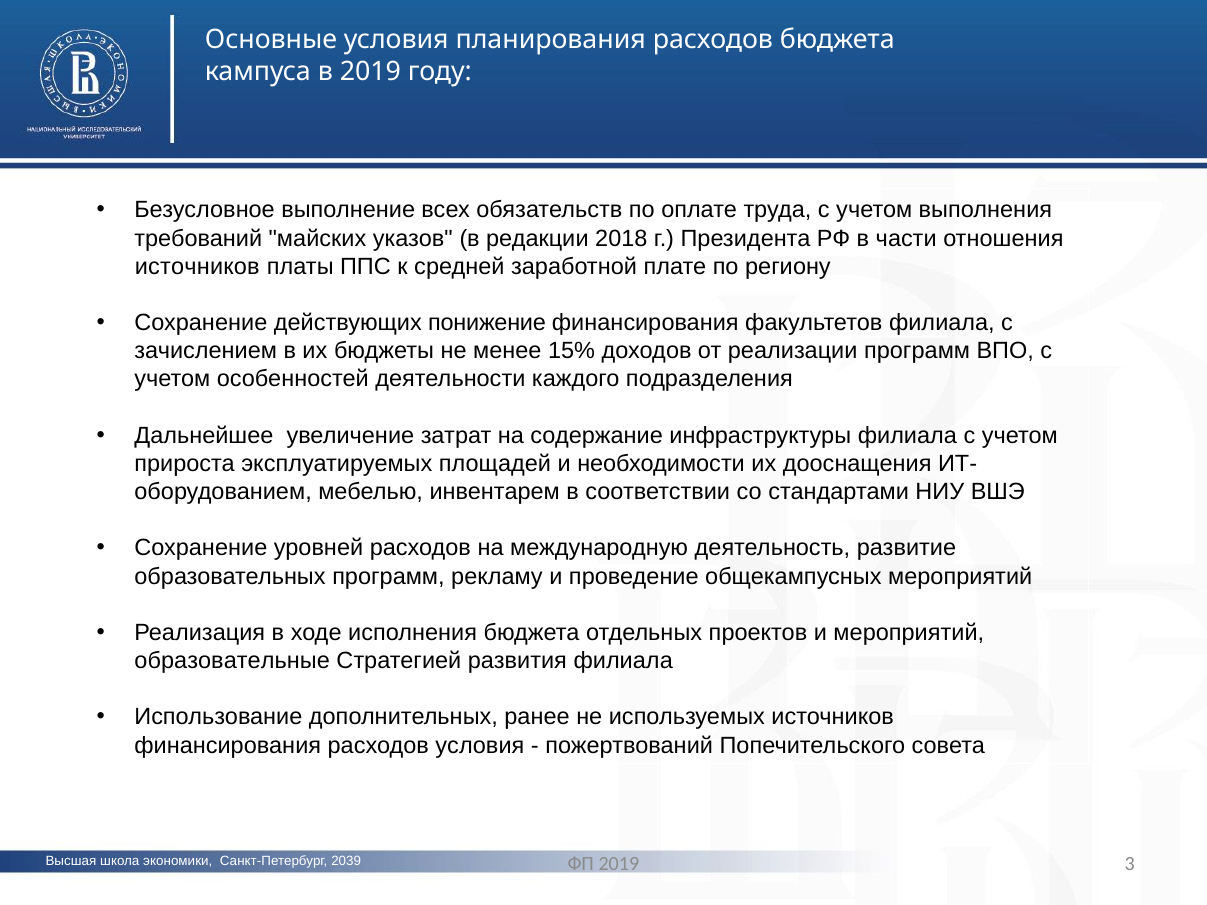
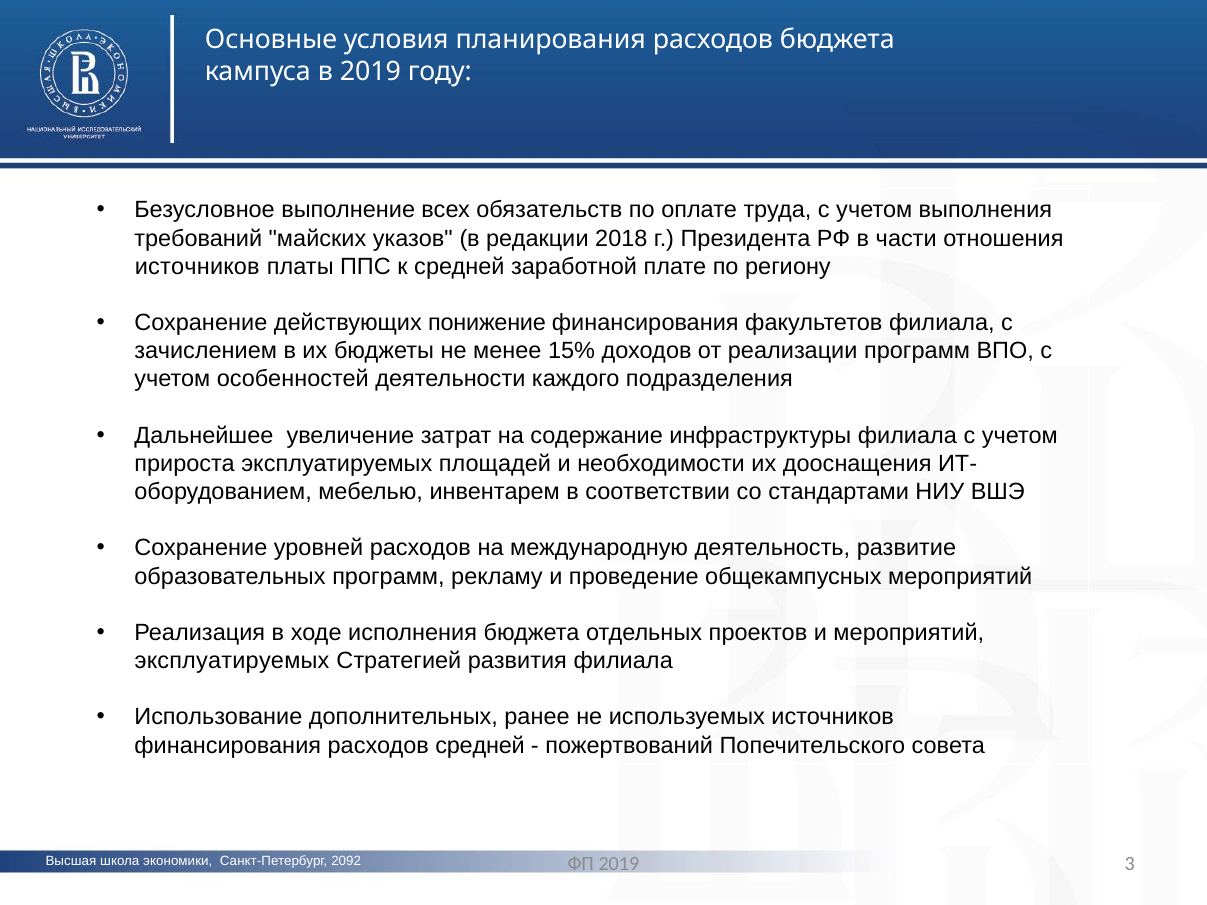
образовательные at (232, 661): образовательные -> эксплуатируемых
расходов условия: условия -> средней
2039: 2039 -> 2092
